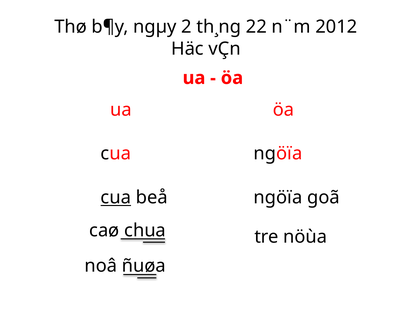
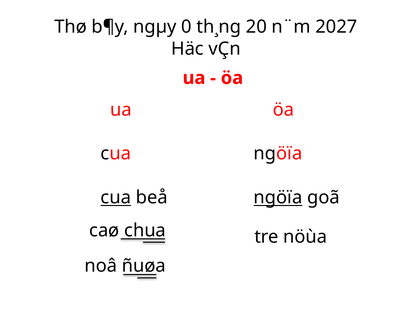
2: 2 -> 0
22: 22 -> 20
2012: 2012 -> 2027
ngöïa at (278, 198) underline: none -> present
